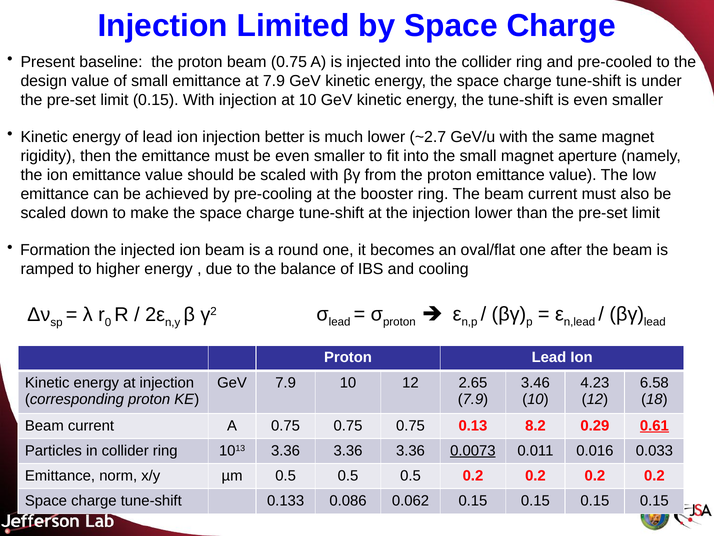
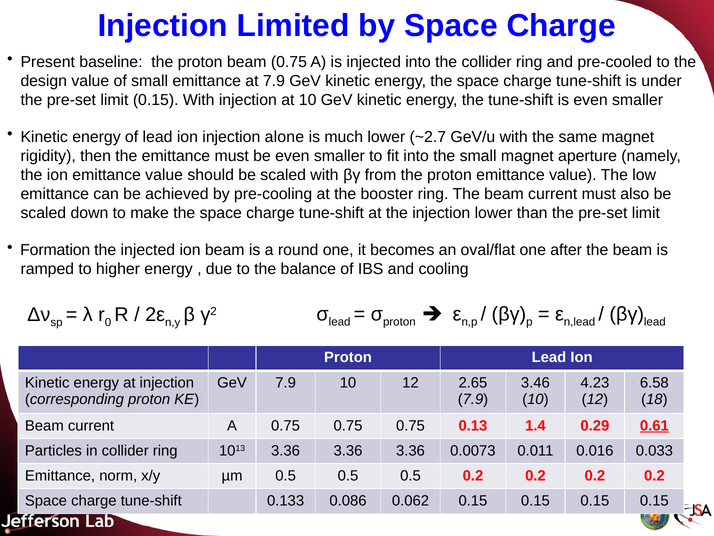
better: better -> alone
8.2: 8.2 -> 1.4
0.0073 underline: present -> none
